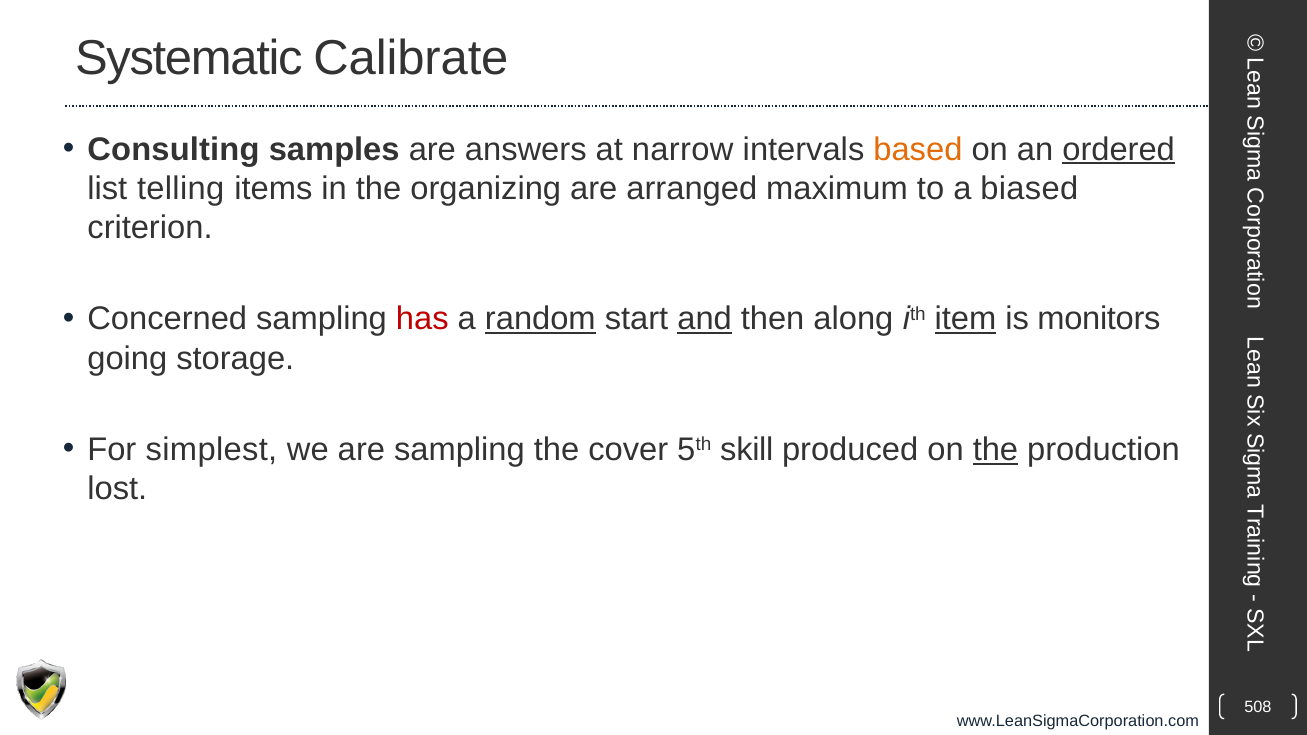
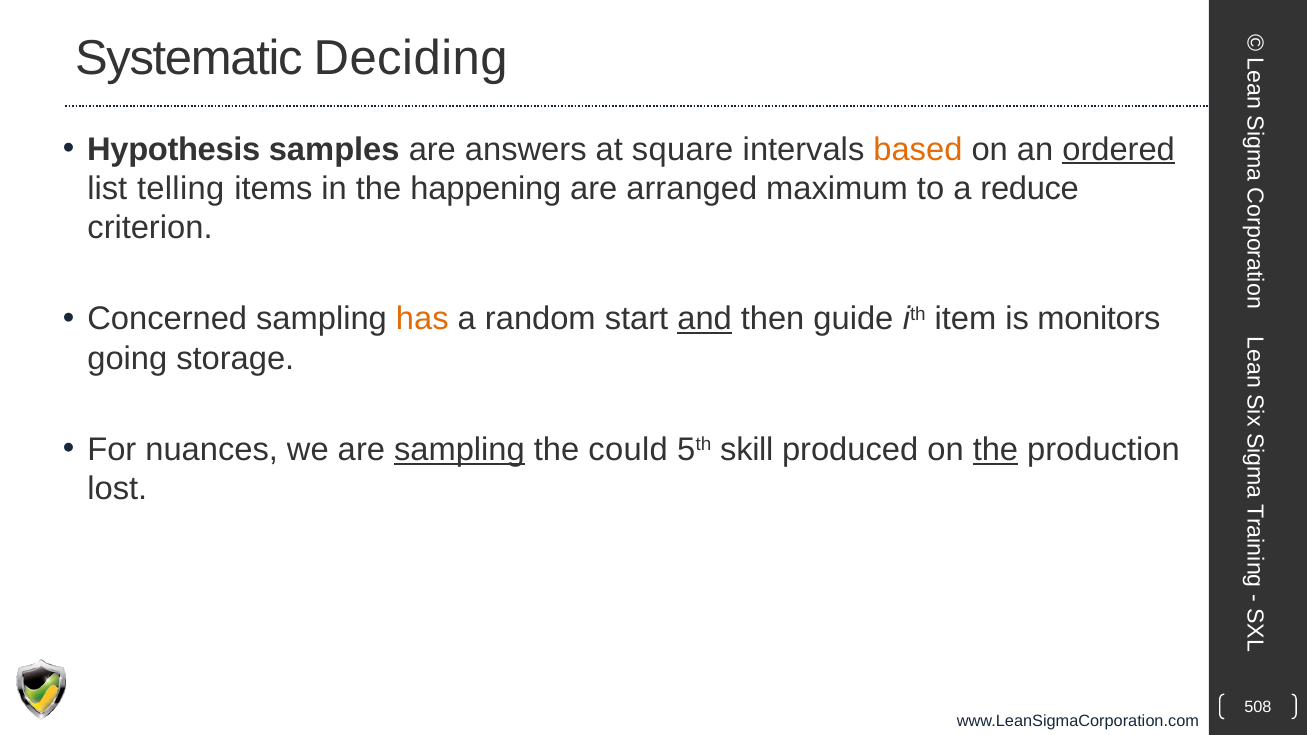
Calibrate: Calibrate -> Deciding
Consulting: Consulting -> Hypothesis
narrow: narrow -> square
organizing: organizing -> happening
biased: biased -> reduce
has colour: red -> orange
random underline: present -> none
along: along -> guide
item underline: present -> none
simplest: simplest -> nuances
sampling at (459, 450) underline: none -> present
cover: cover -> could
